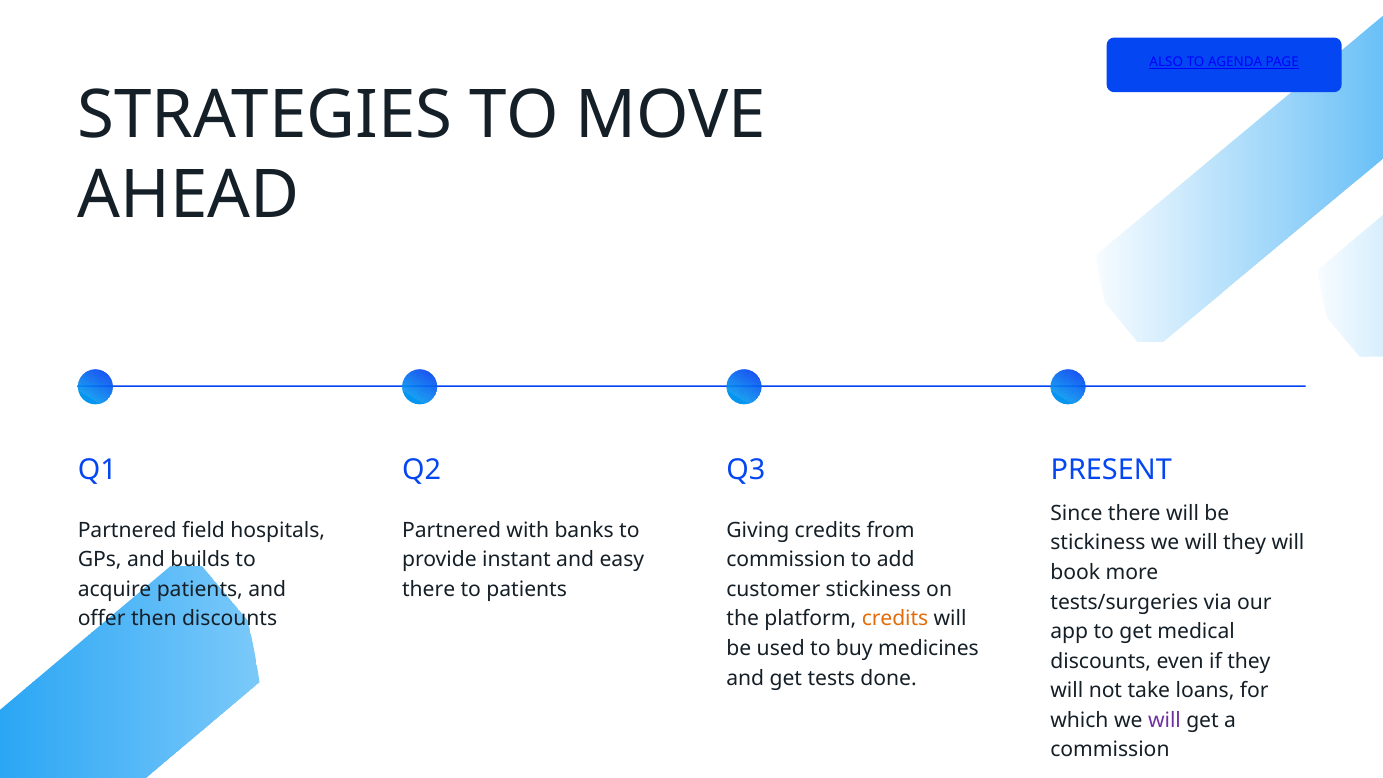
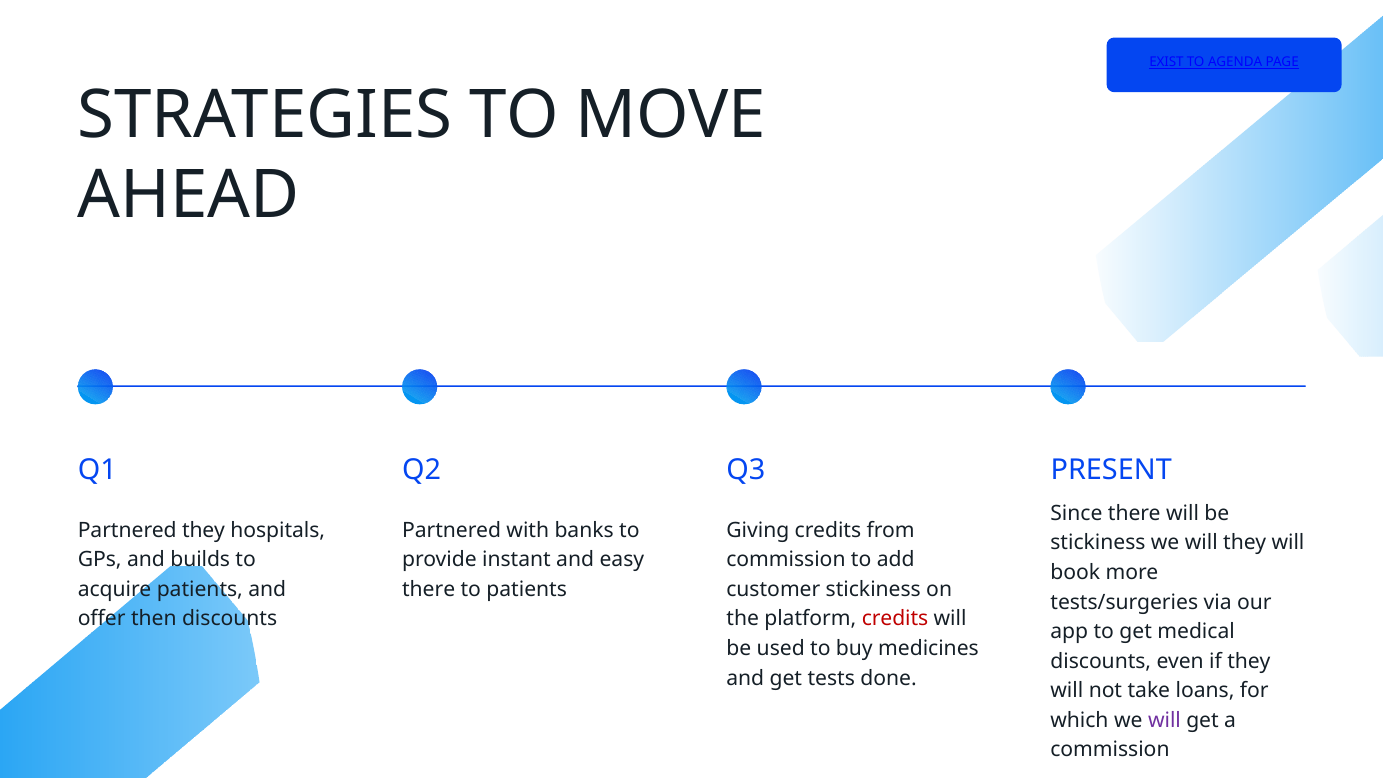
ALSO: ALSO -> EXIST
Partnered field: field -> they
credits at (895, 619) colour: orange -> red
